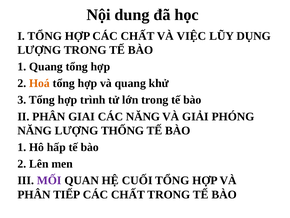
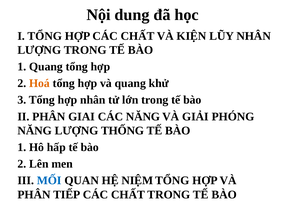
VIỆC: VIỆC -> KIỆN
LŨY DỤNG: DỤNG -> NHÂN
hợp trình: trình -> nhân
MỐI colour: purple -> blue
CUỐI: CUỐI -> NIỆM
